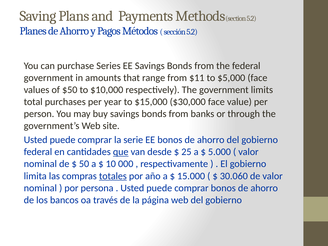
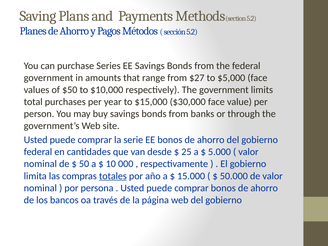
$11: $11 -> $27
que underline: present -> none
30.060: 30.060 -> 50.000
